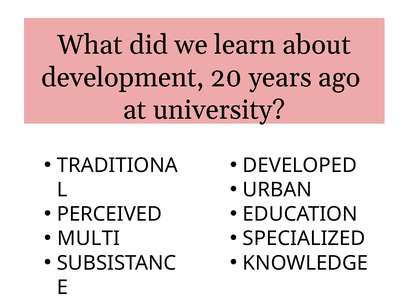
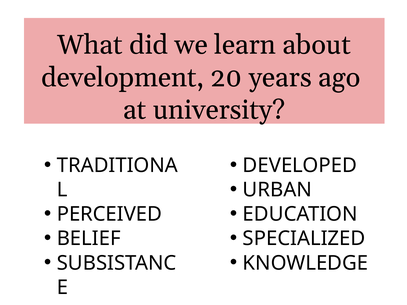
MULTI: MULTI -> BELIEF
